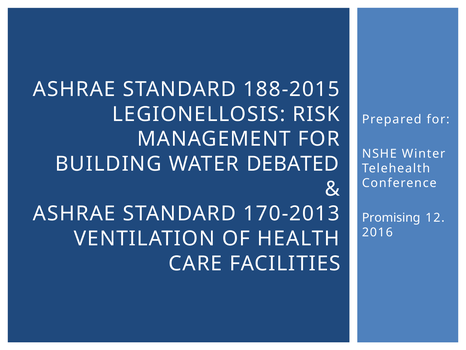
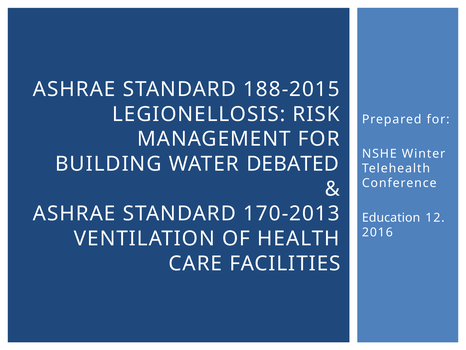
Promising: Promising -> Education
